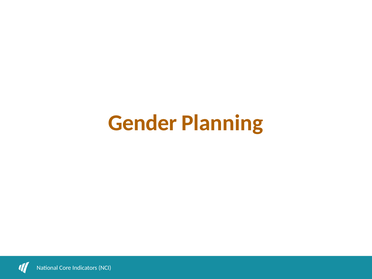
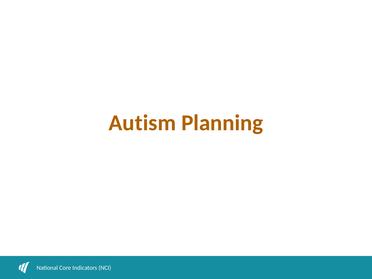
Gender: Gender -> Autism
